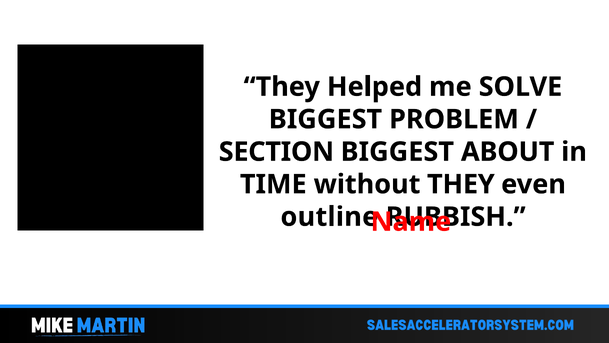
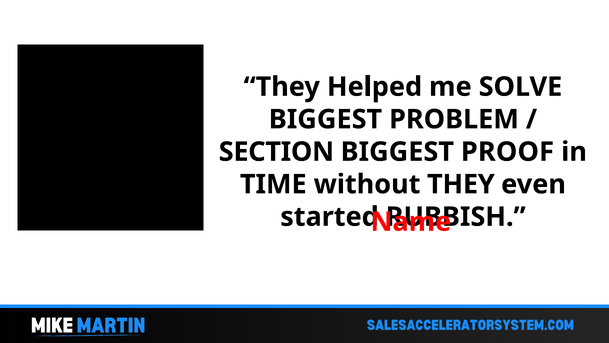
ABOUT: ABOUT -> PROOF
outline: outline -> started
